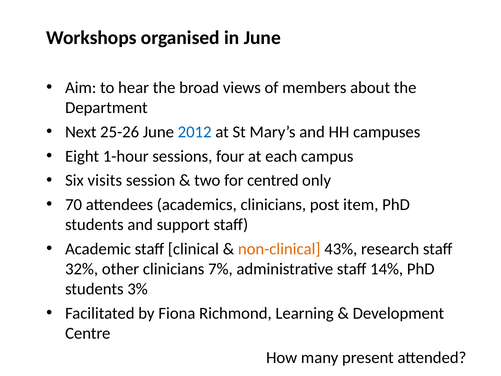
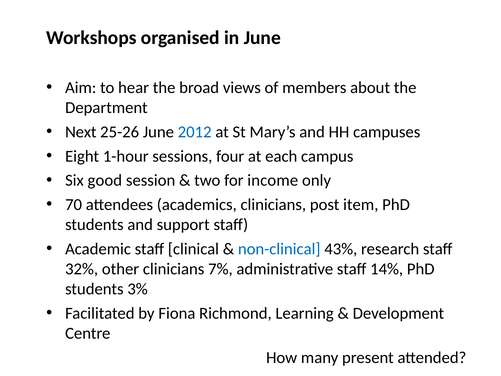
visits: visits -> good
centred: centred -> income
non-clinical colour: orange -> blue
